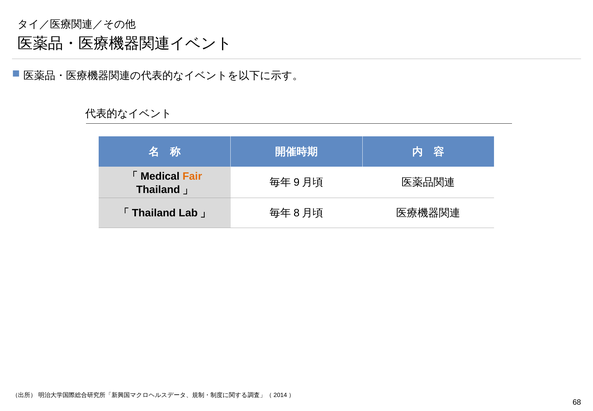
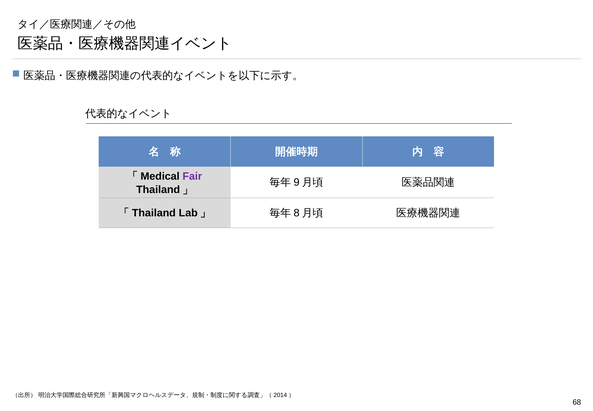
Fair colour: orange -> purple
